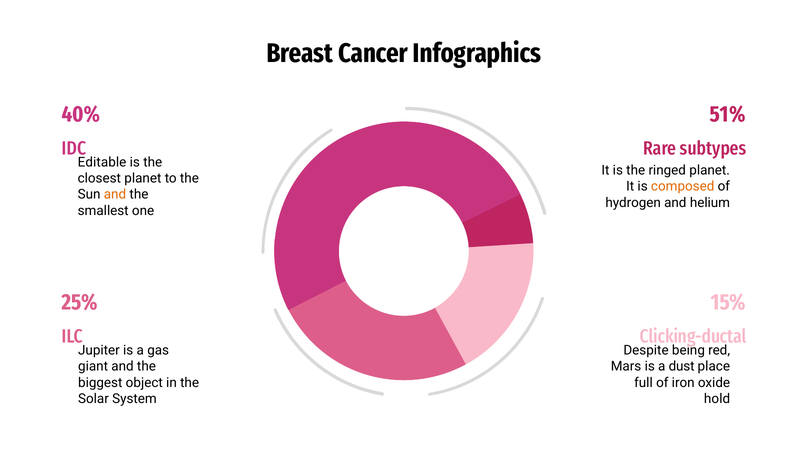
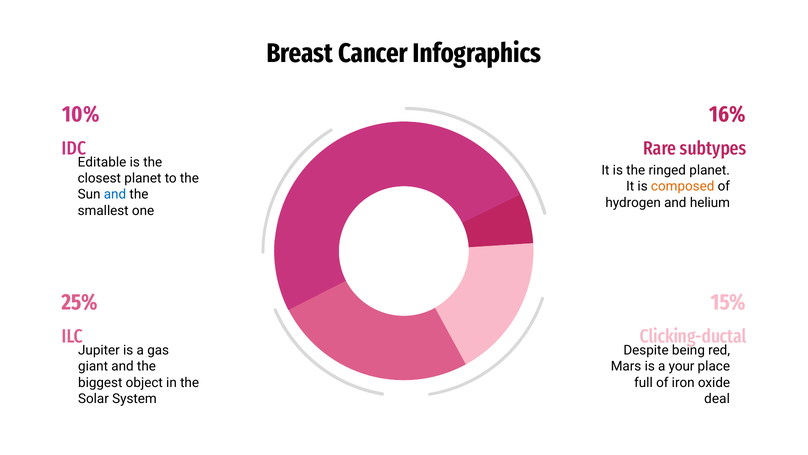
40%: 40% -> 10%
51%: 51% -> 16%
and at (115, 194) colour: orange -> blue
dust: dust -> your
hold: hold -> deal
